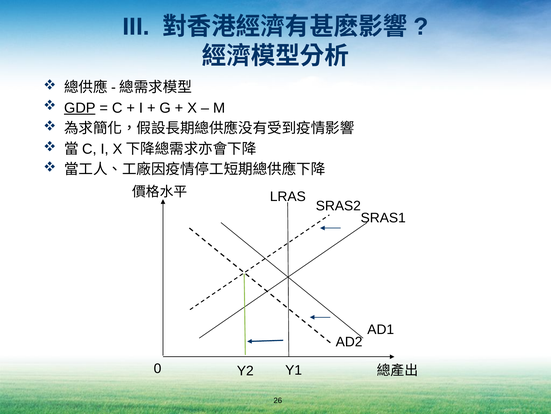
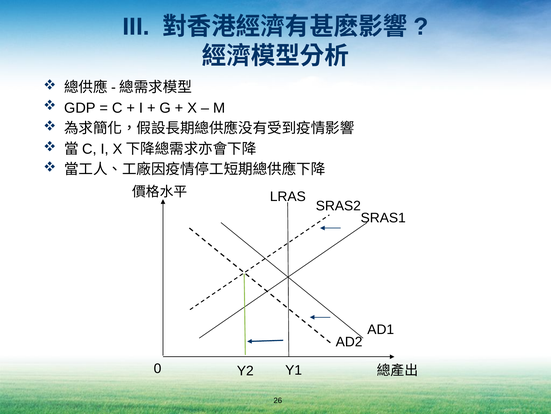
GDP underline: present -> none
